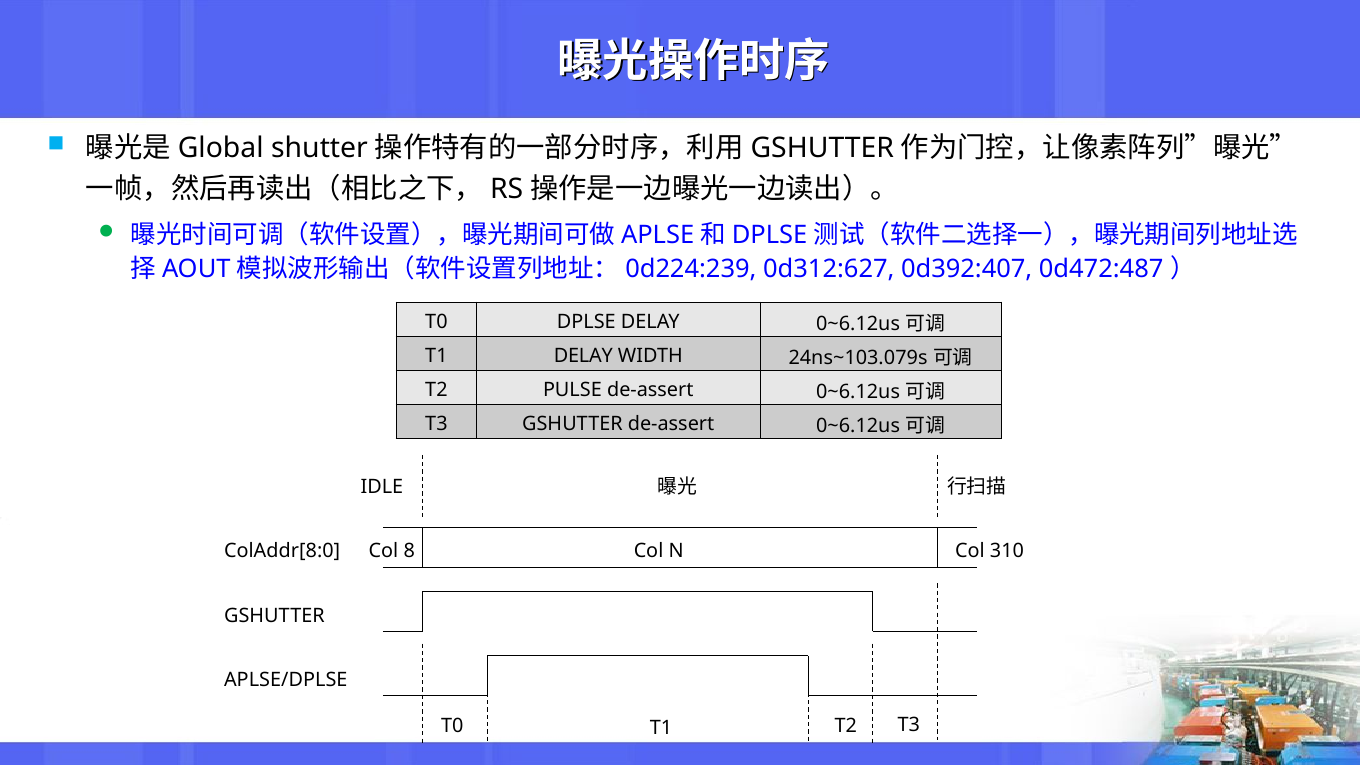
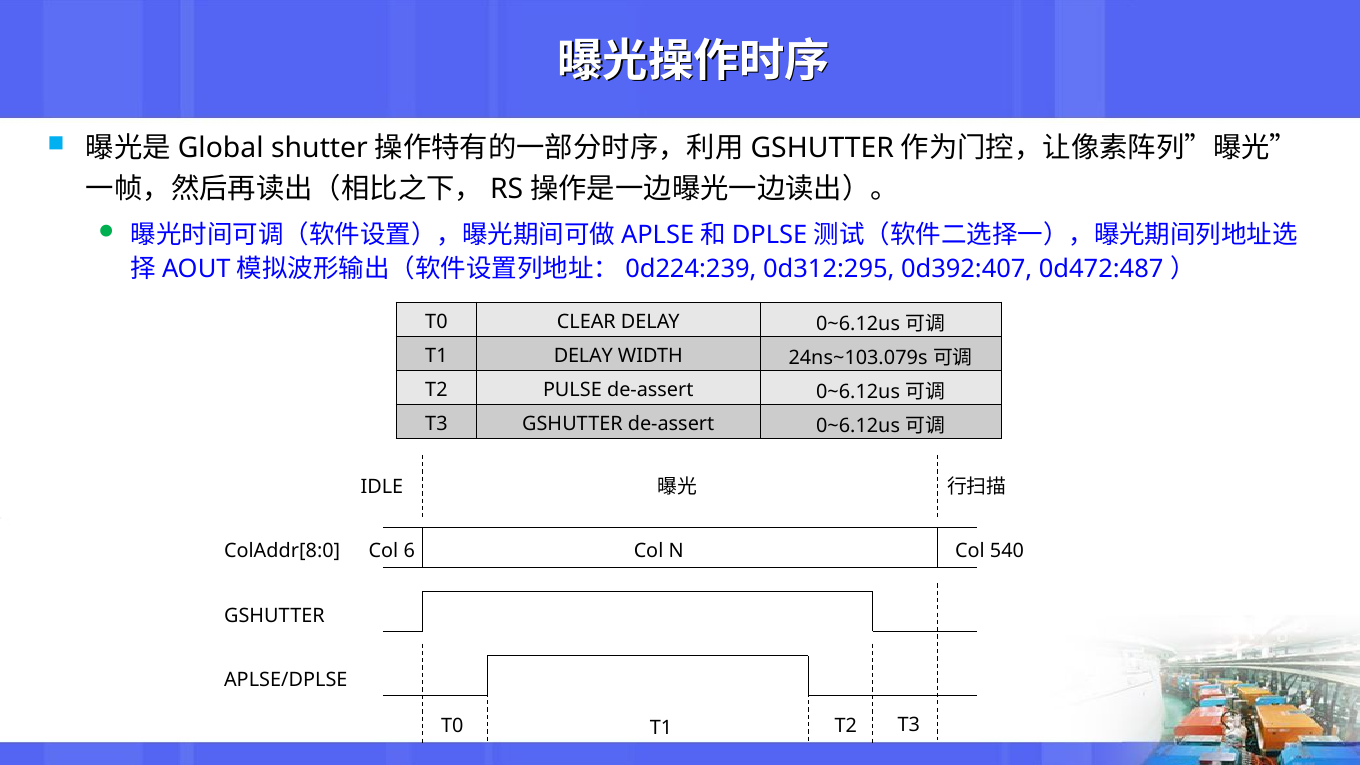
0d312:627: 0d312:627 -> 0d312:295
DPLSE: DPLSE -> CLEAR
8: 8 -> 6
310: 310 -> 540
